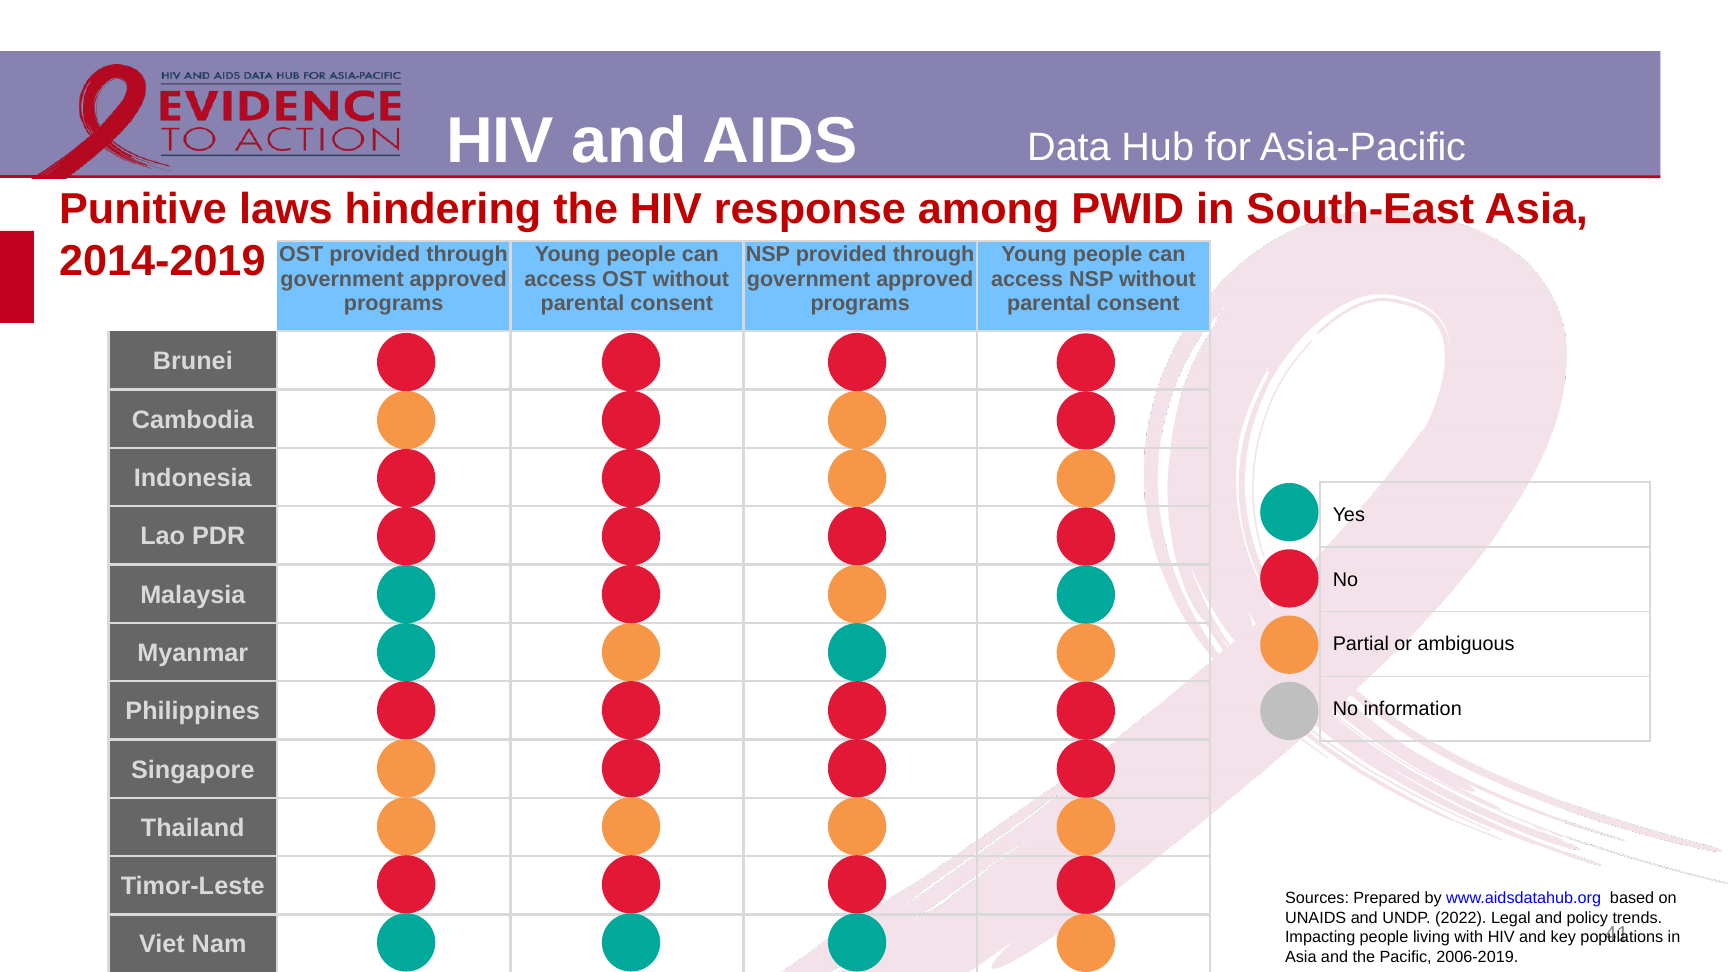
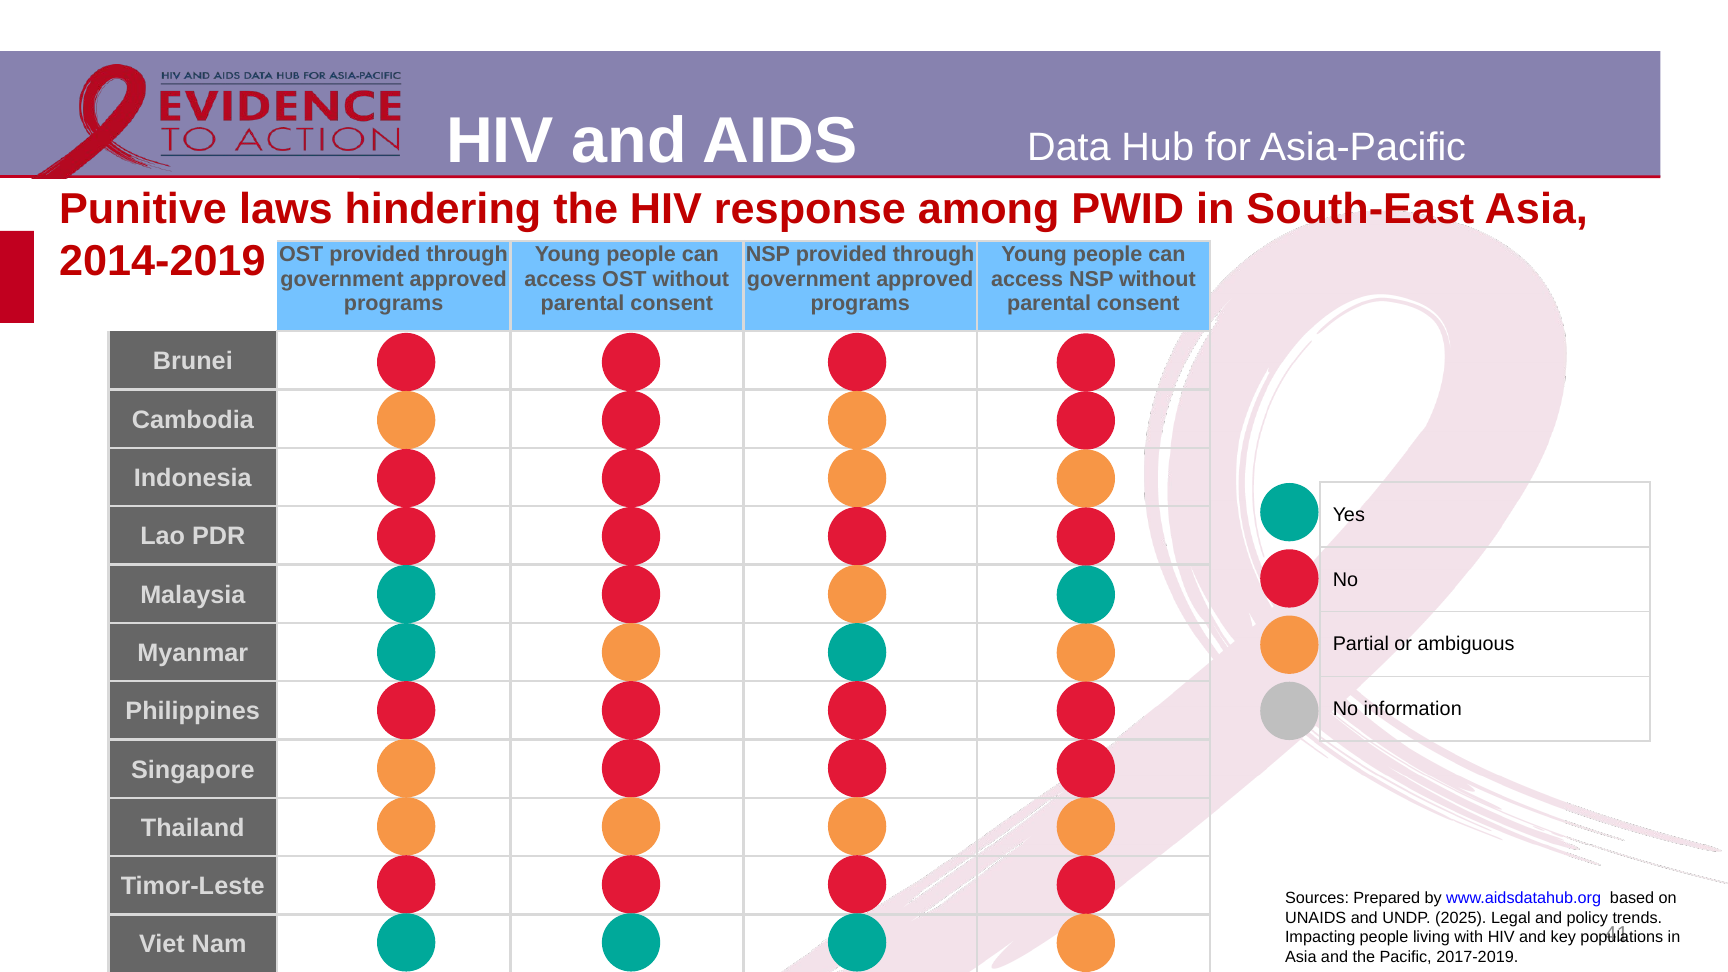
2022: 2022 -> 2025
2006-2019: 2006-2019 -> 2017-2019
